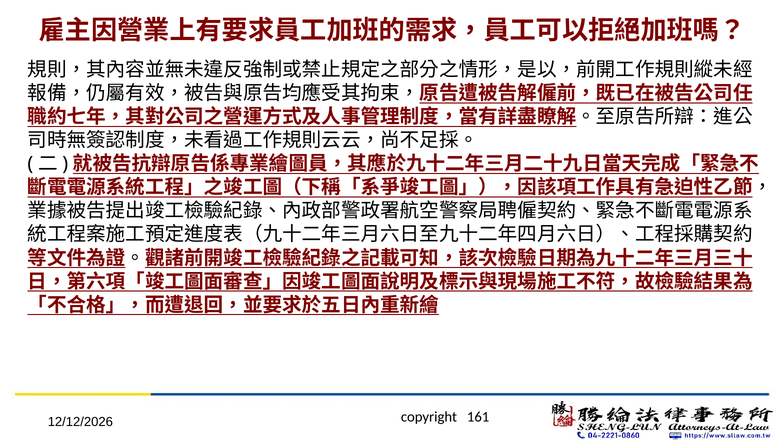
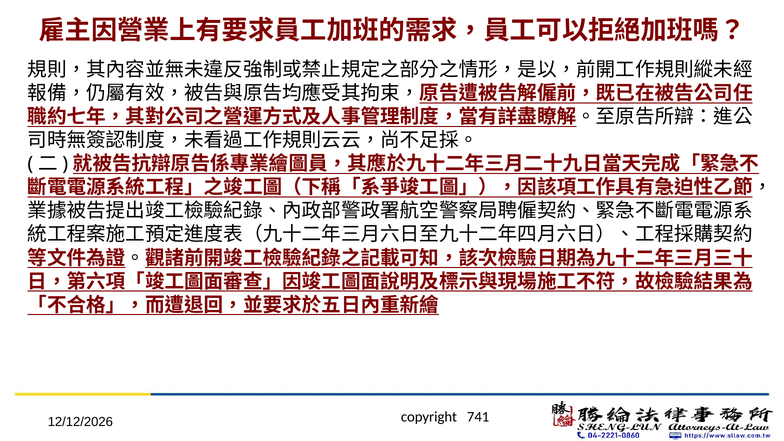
161: 161 -> 741
